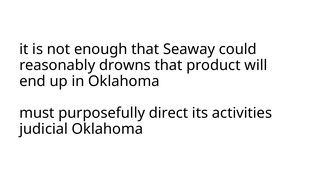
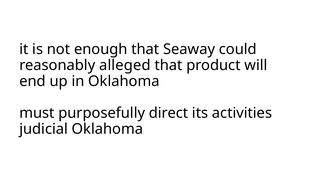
drowns: drowns -> alleged
